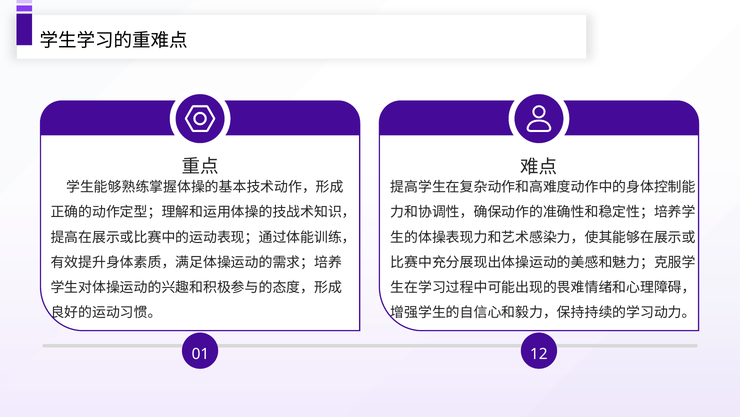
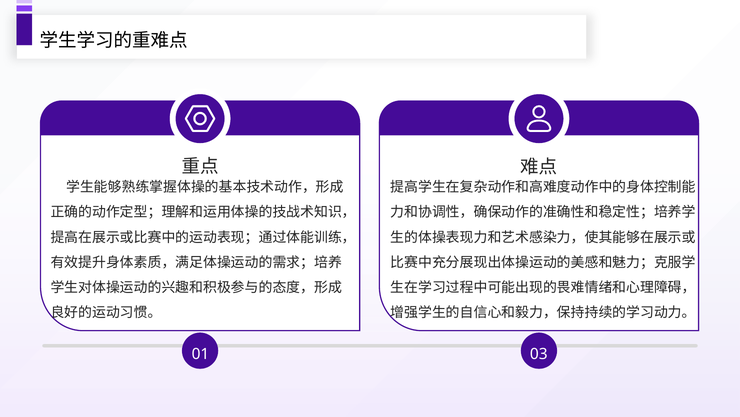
12: 12 -> 03
